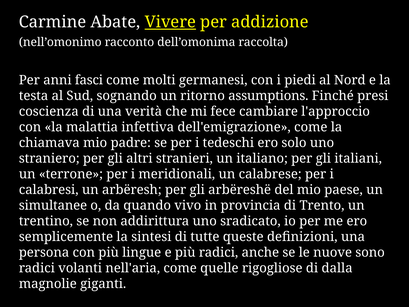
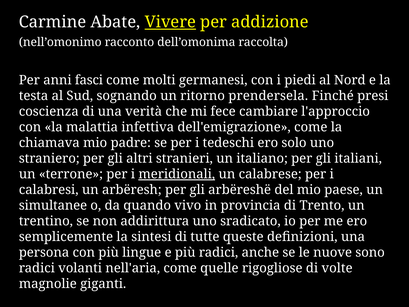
assumptions: assumptions -> prendersela
meridionali underline: none -> present
dalla: dalla -> volte
